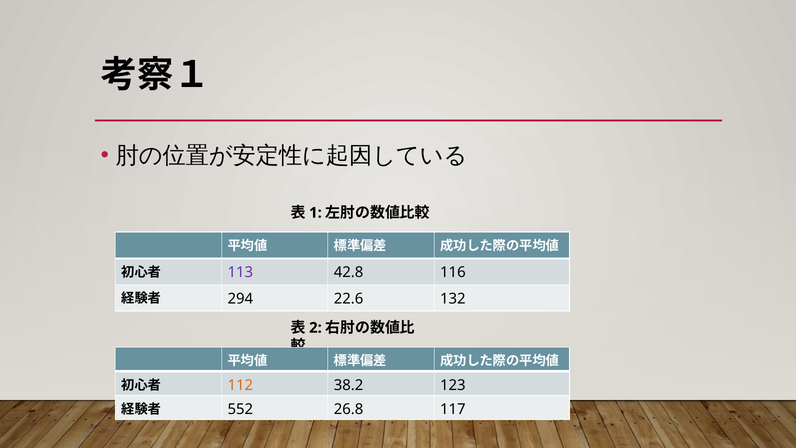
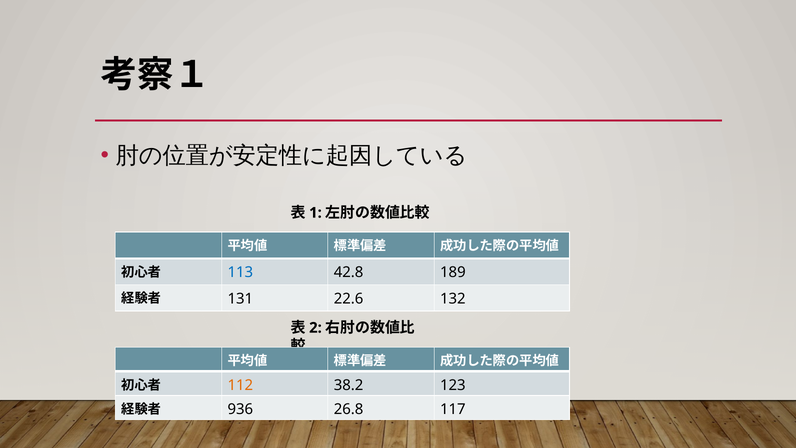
113 colour: purple -> blue
116: 116 -> 189
294: 294 -> 131
552: 552 -> 936
